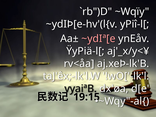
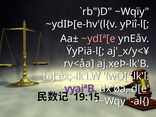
vyaiªB colour: black -> purple
